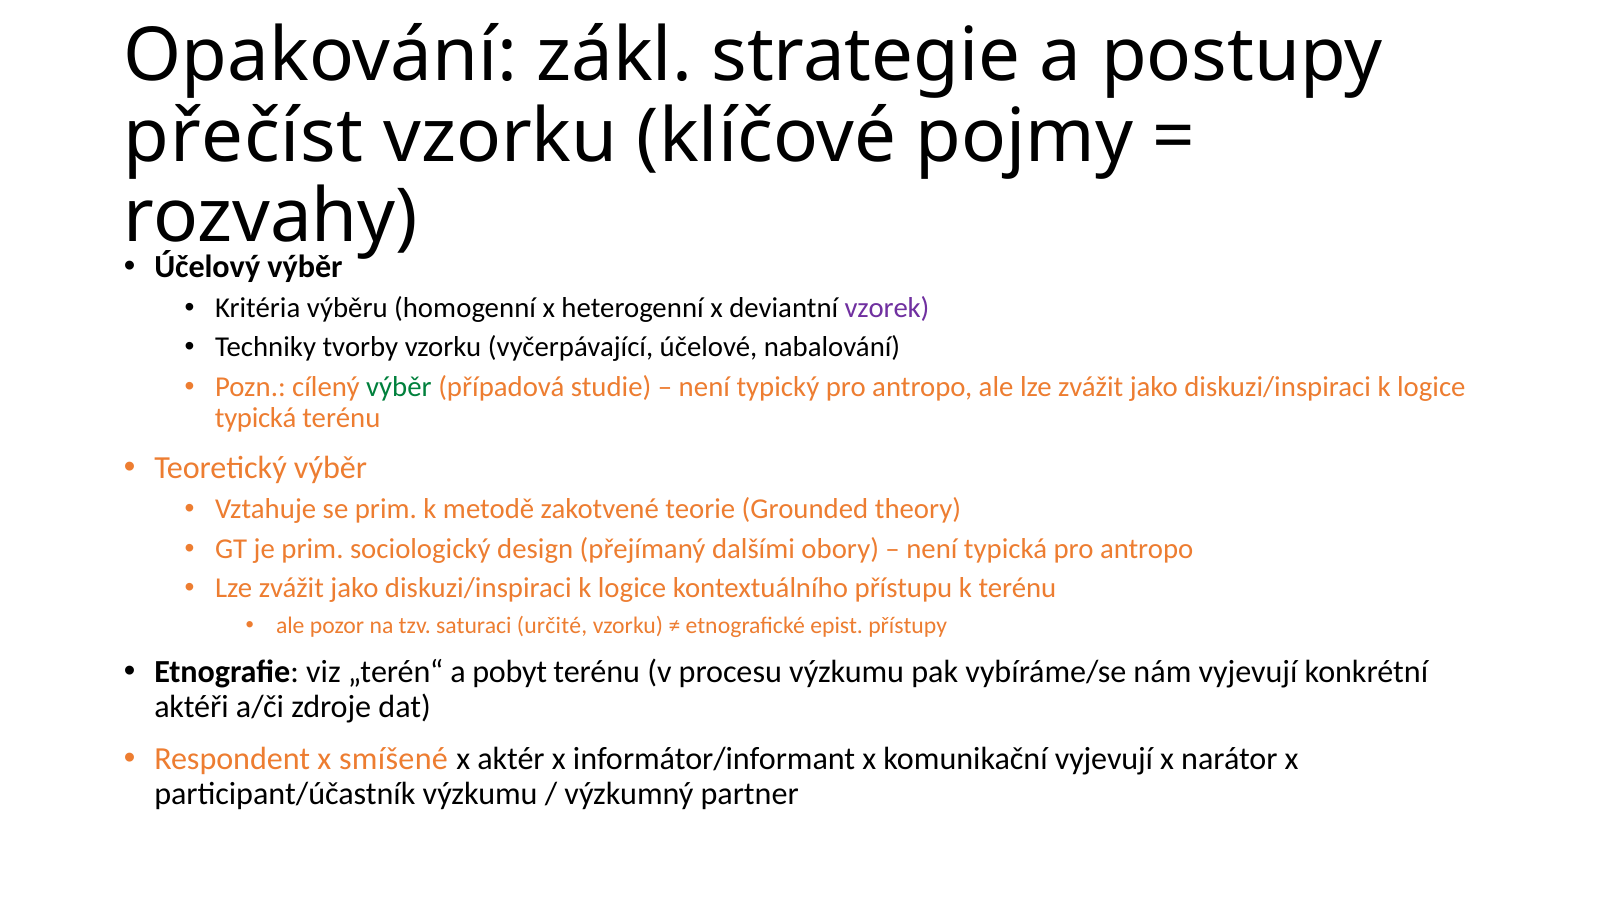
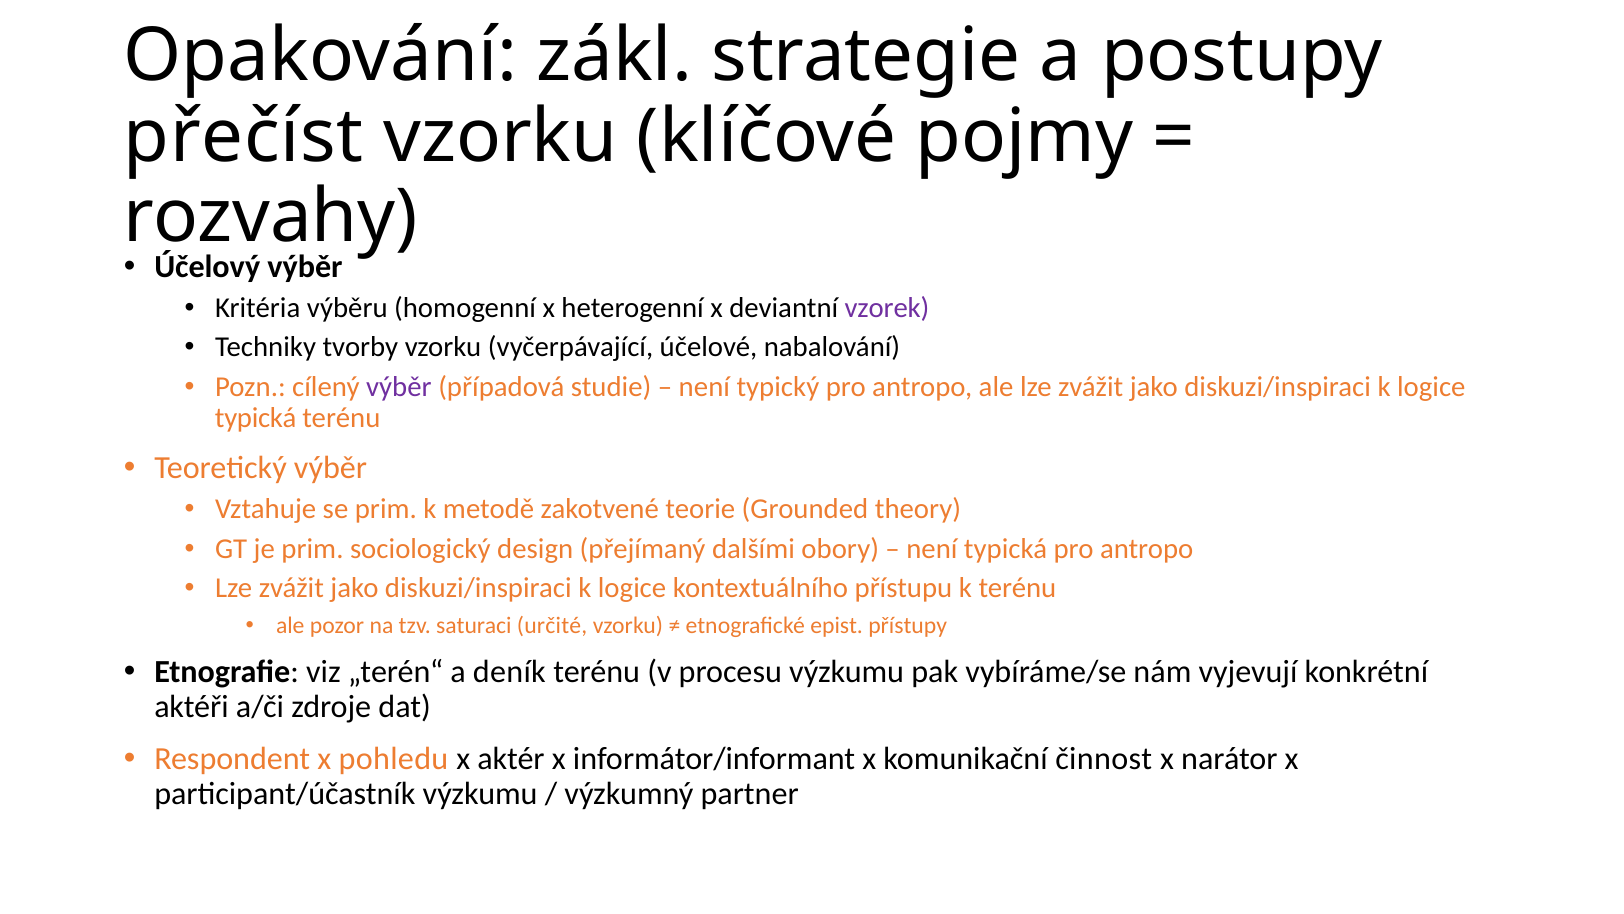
výběr at (399, 387) colour: green -> purple
pobyt: pobyt -> deník
smíšené: smíšené -> pohledu
komunikační vyjevují: vyjevují -> činnost
